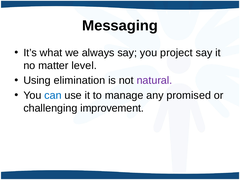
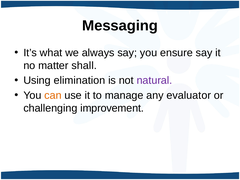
project: project -> ensure
level: level -> shall
can colour: blue -> orange
promised: promised -> evaluator
